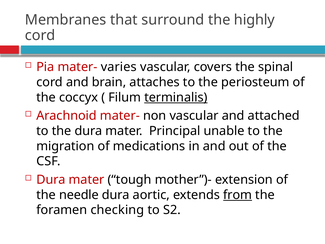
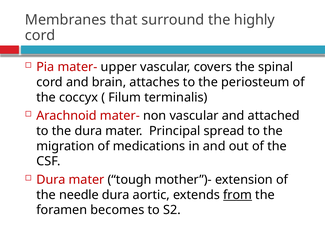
varies: varies -> upper
terminalis underline: present -> none
unable: unable -> spread
checking: checking -> becomes
